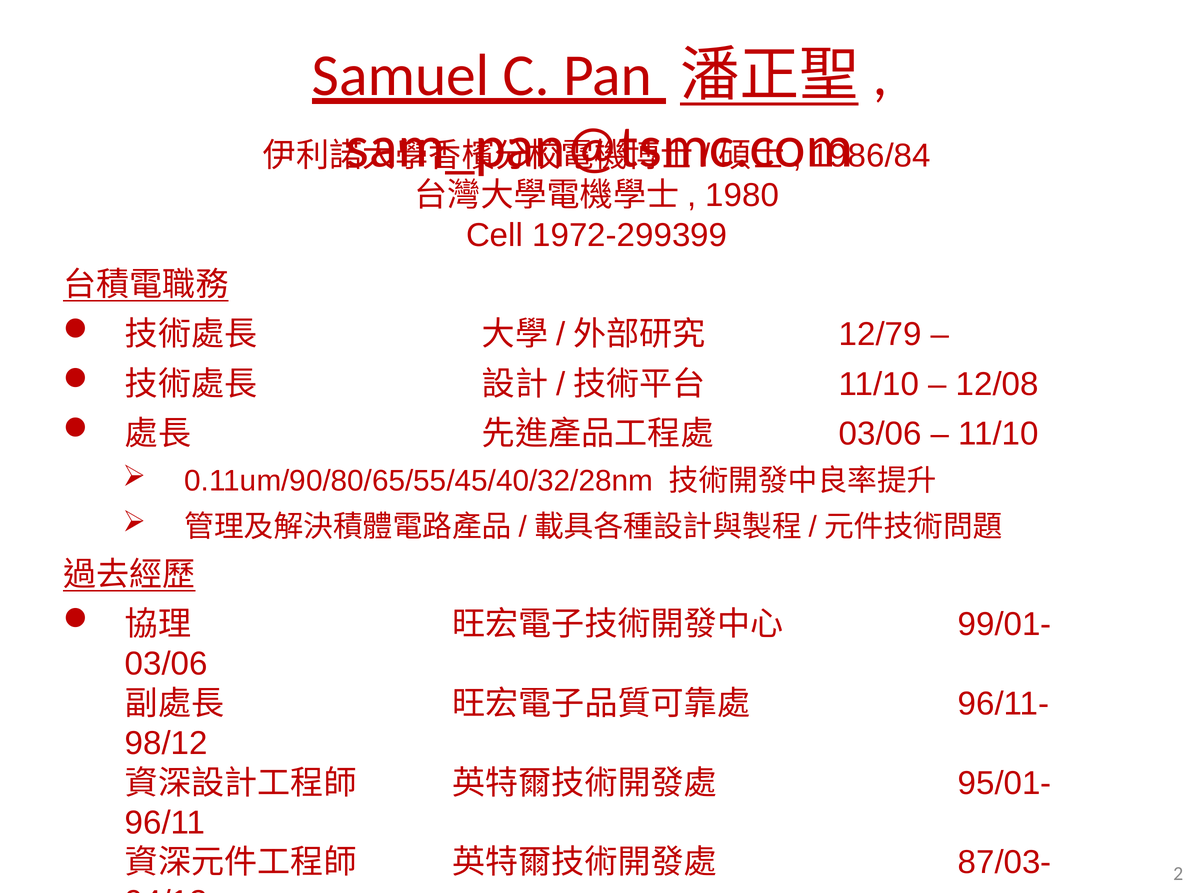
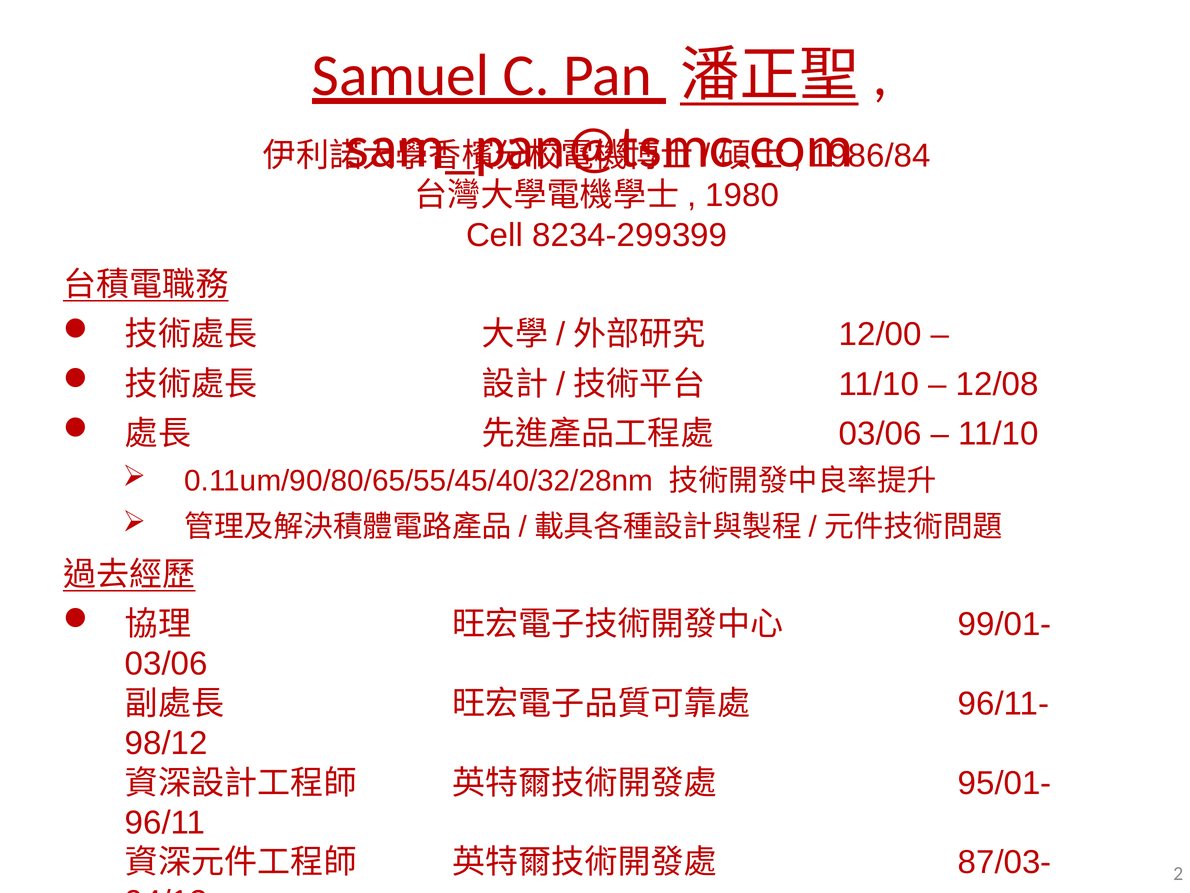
1972-299399: 1972-299399 -> 8234-299399
12/79: 12/79 -> 12/00
